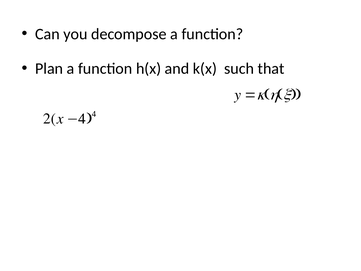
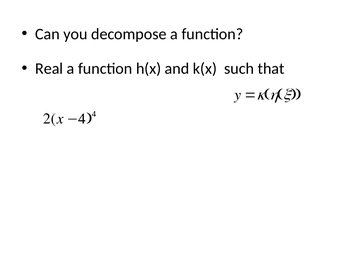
Plan: Plan -> Real
